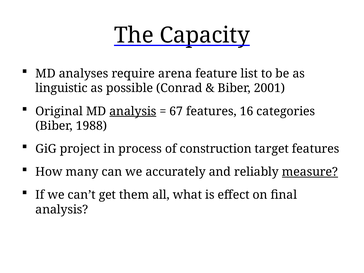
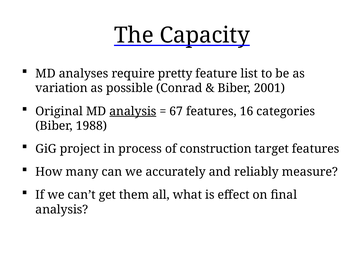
arena: arena -> pretty
linguistic: linguistic -> variation
measure underline: present -> none
